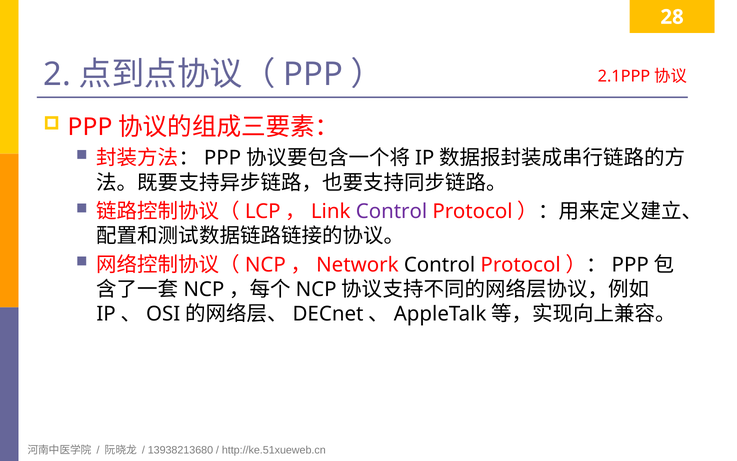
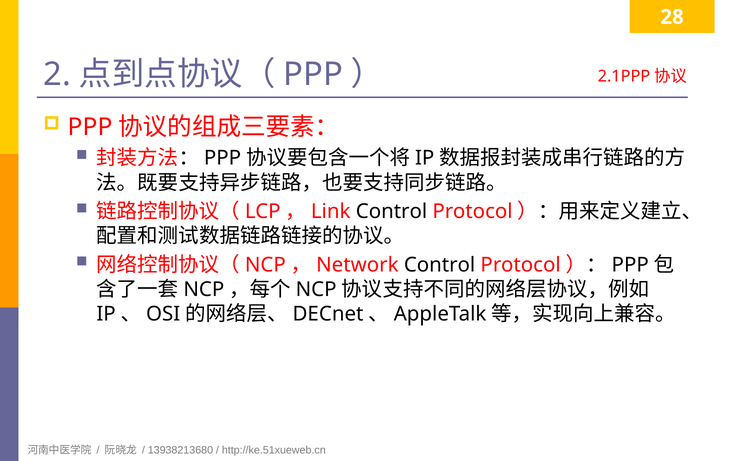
Control at (392, 211) colour: purple -> black
